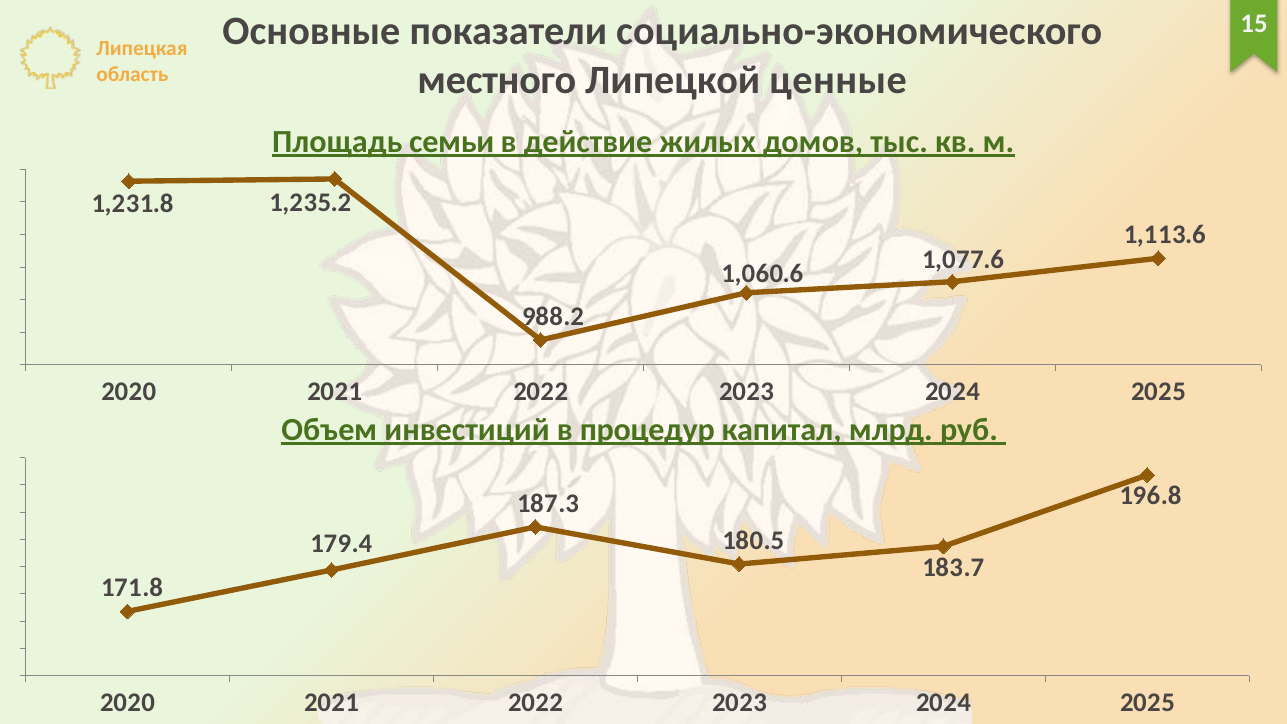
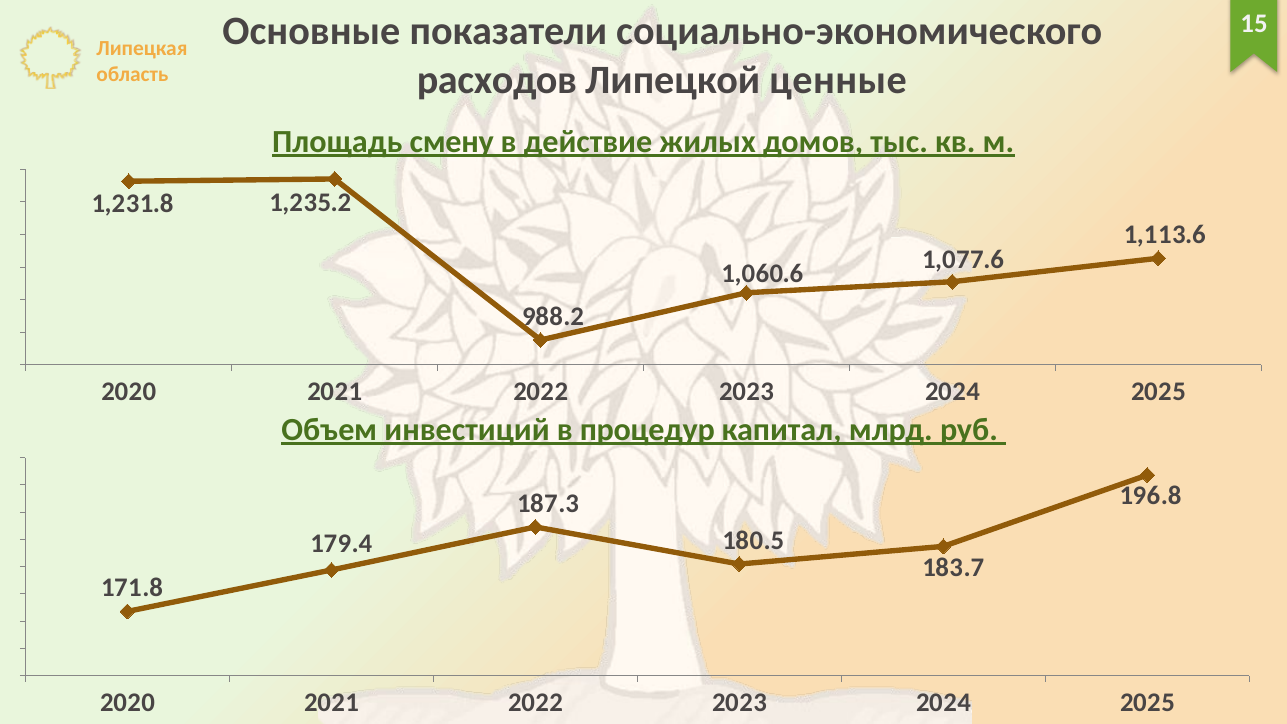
местного: местного -> расходов
семьи: семьи -> смену
